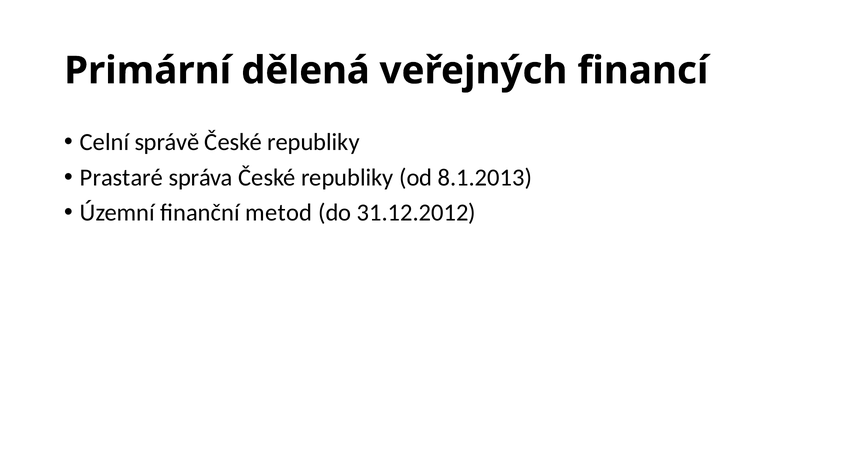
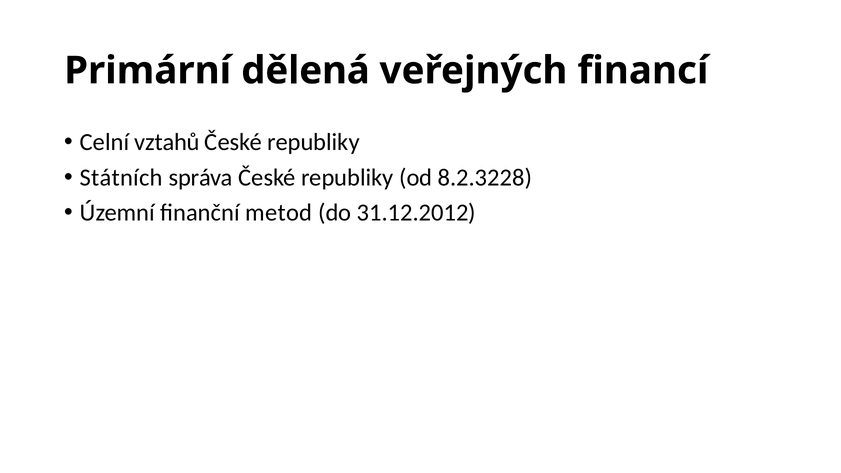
správě: správě -> vztahů
Prastaré: Prastaré -> Státních
8.1.2013: 8.1.2013 -> 8.2.3228
